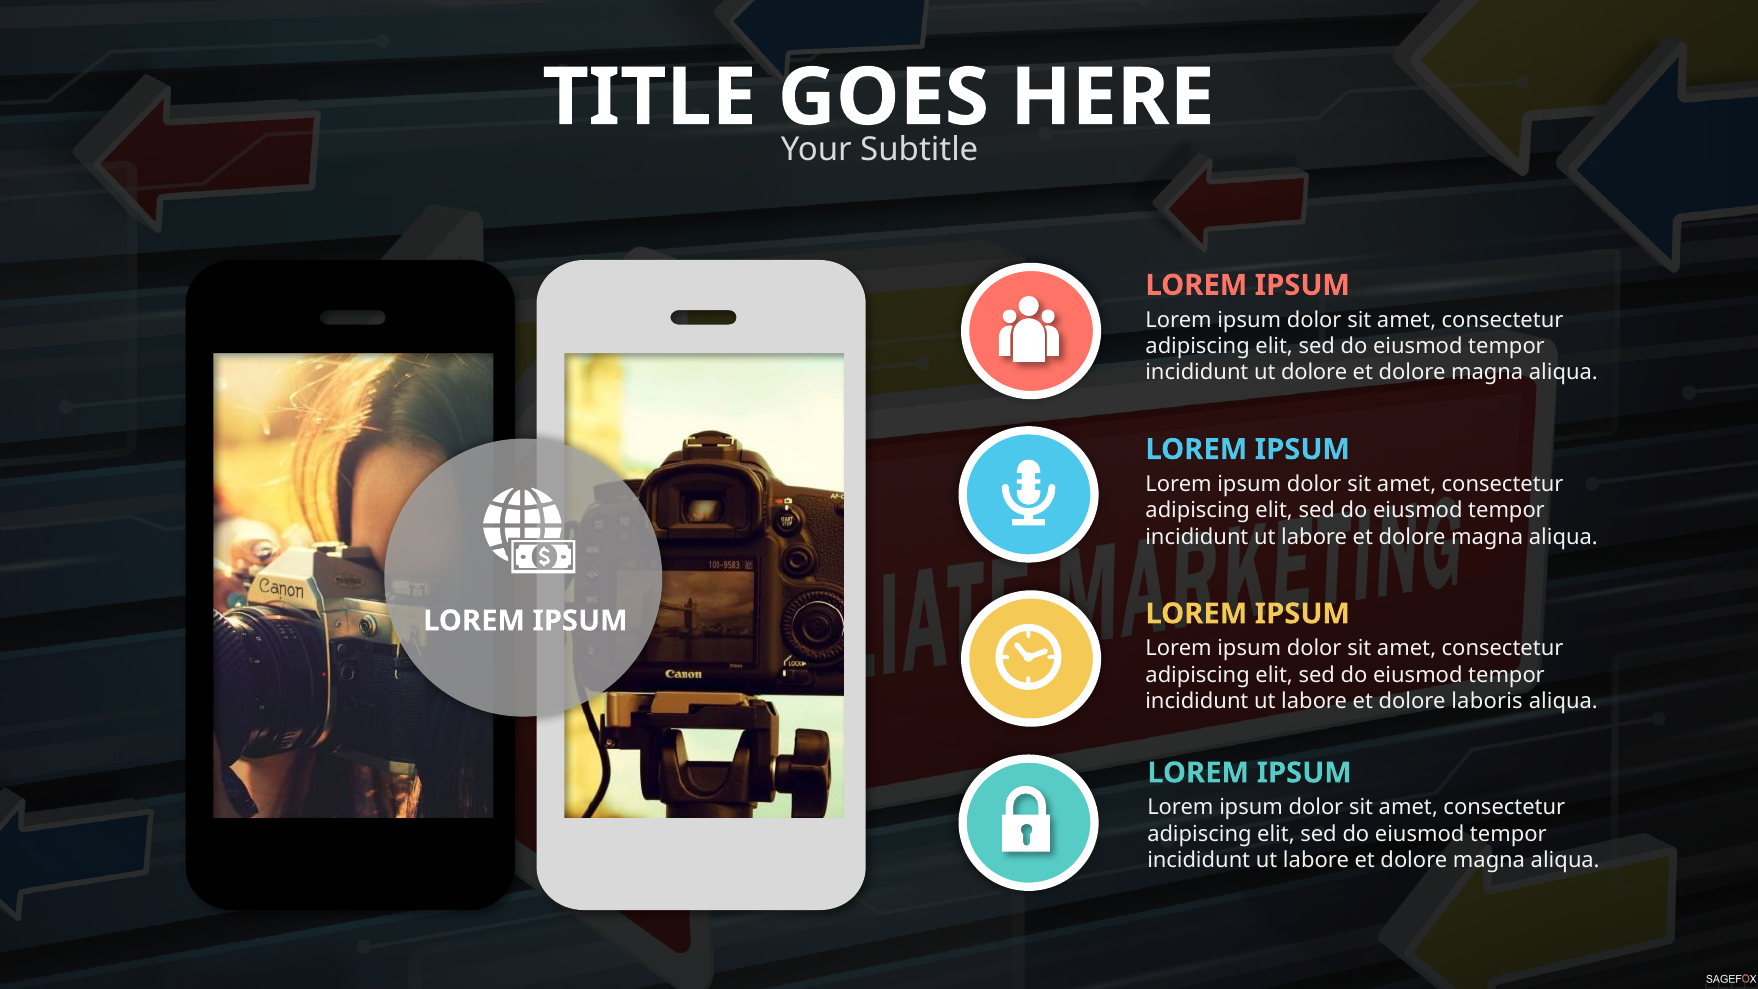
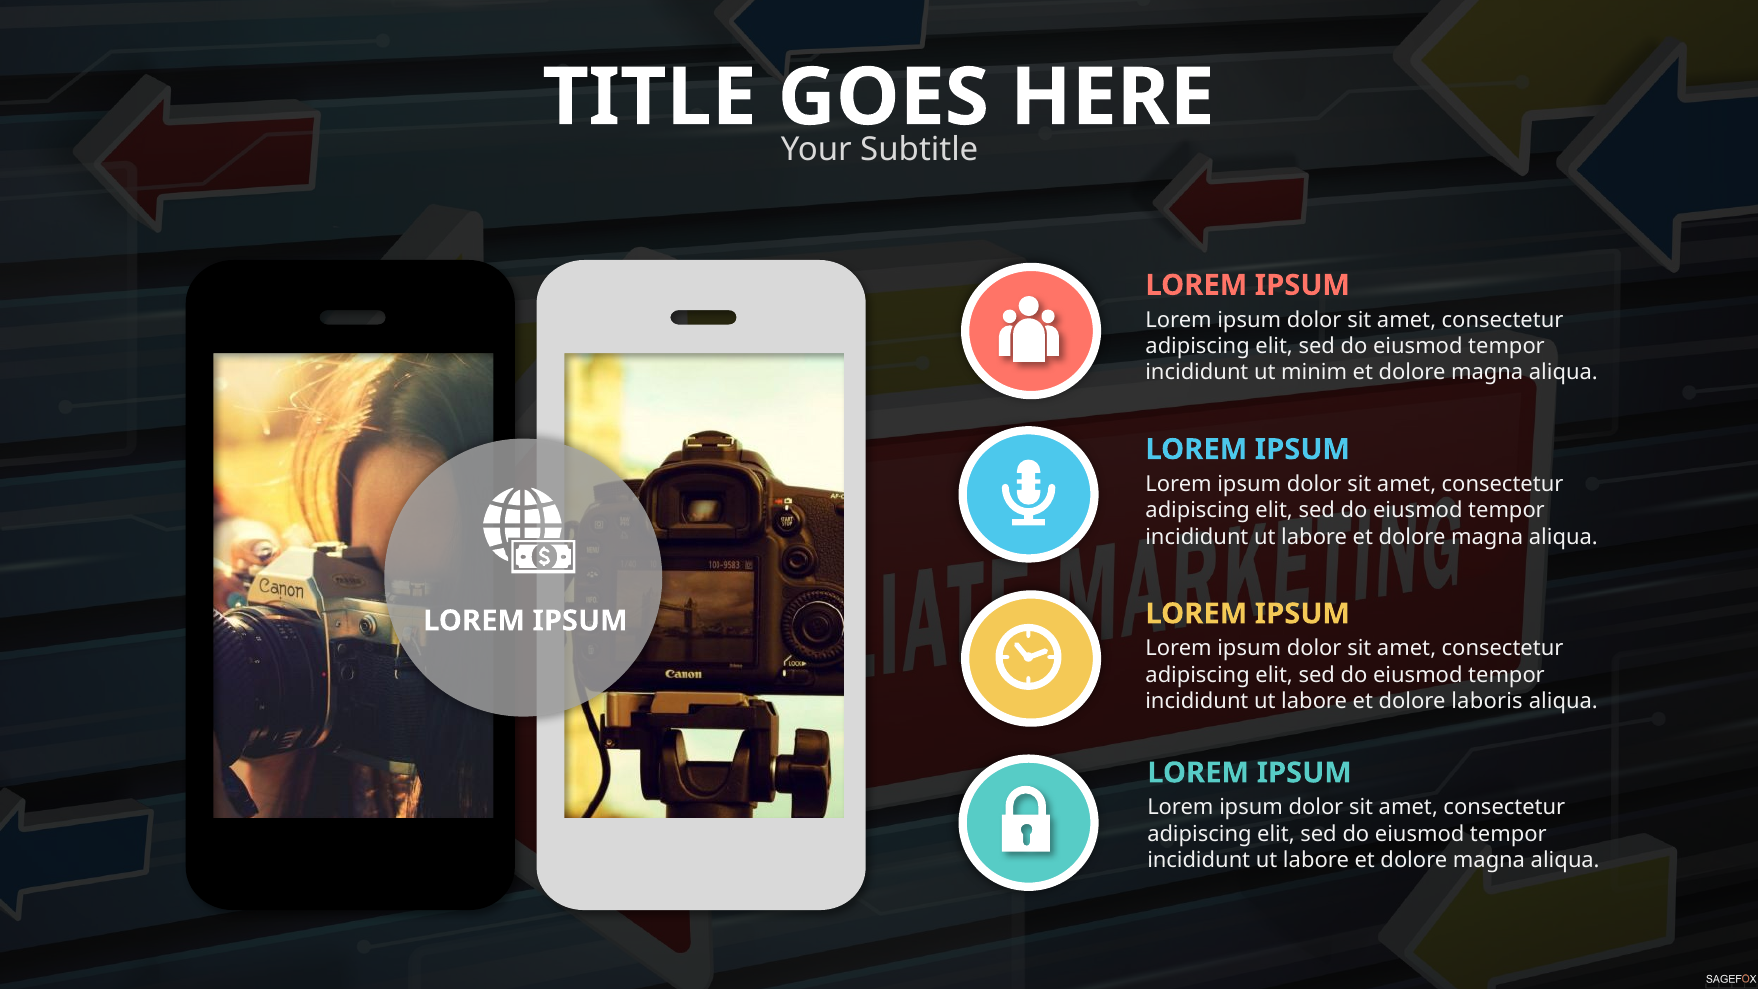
ut dolore: dolore -> minim
